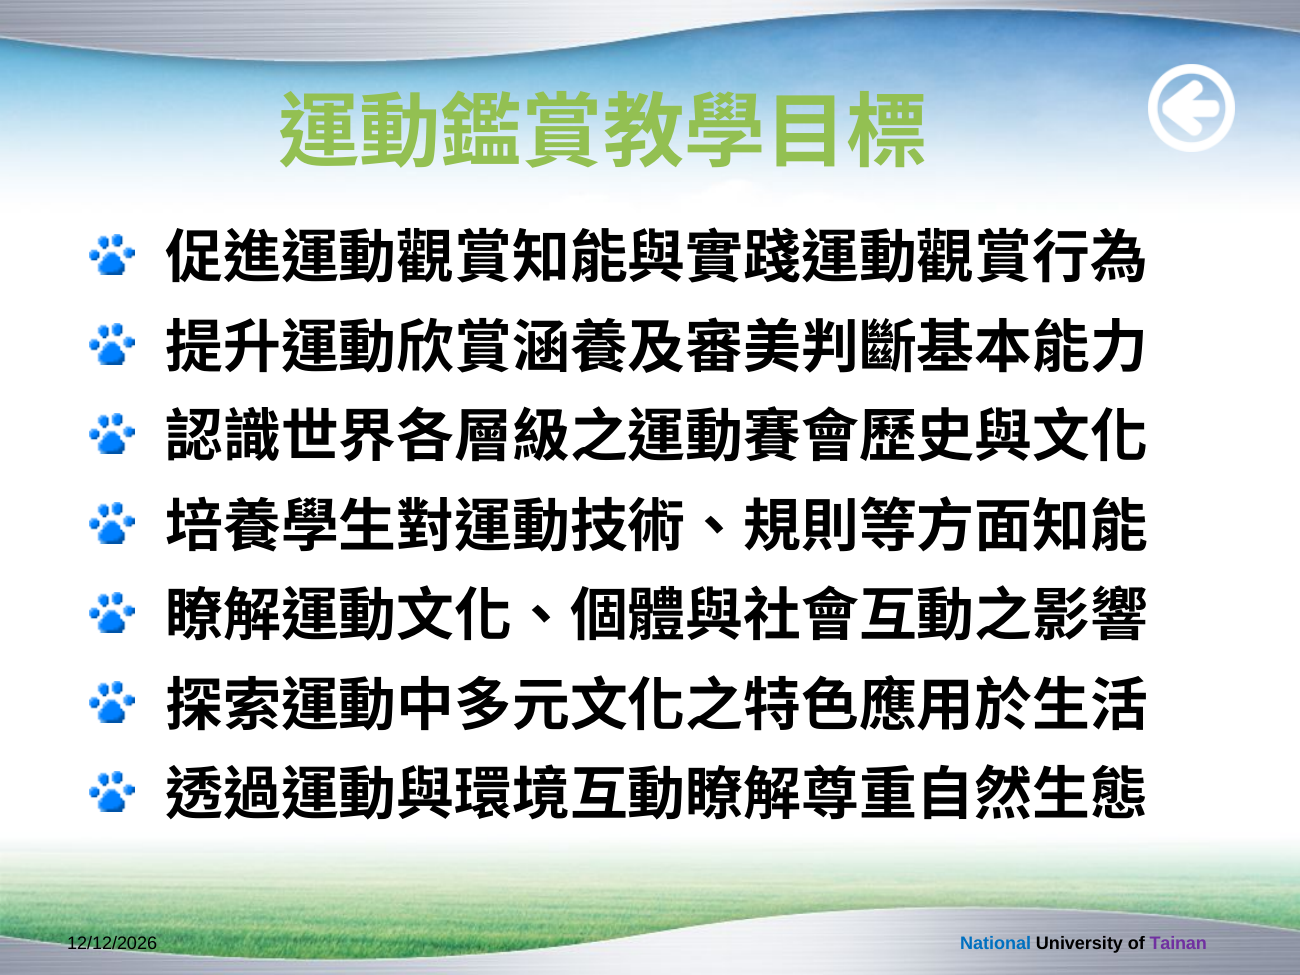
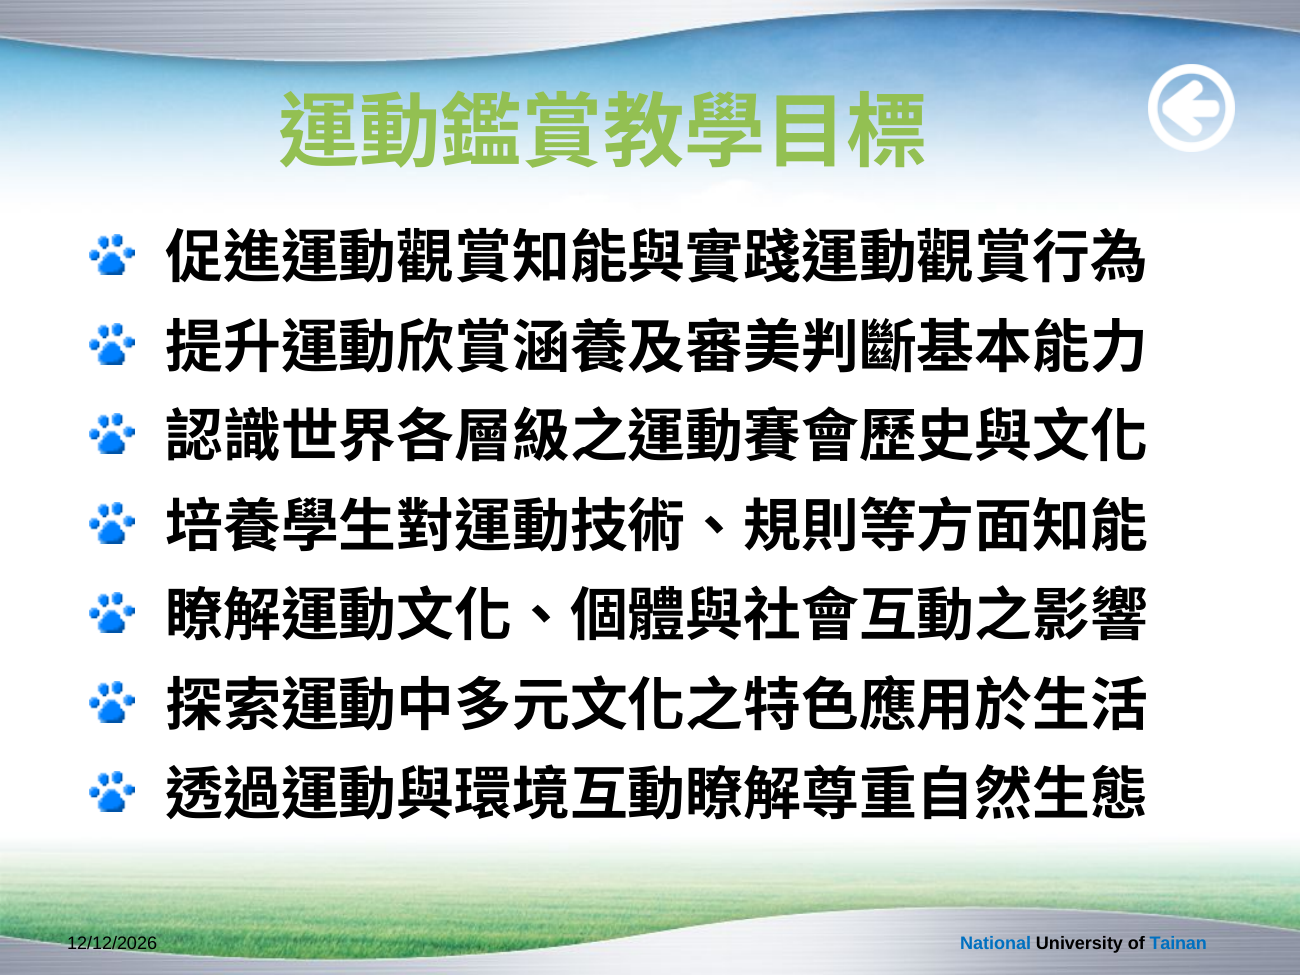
Tainan colour: purple -> blue
